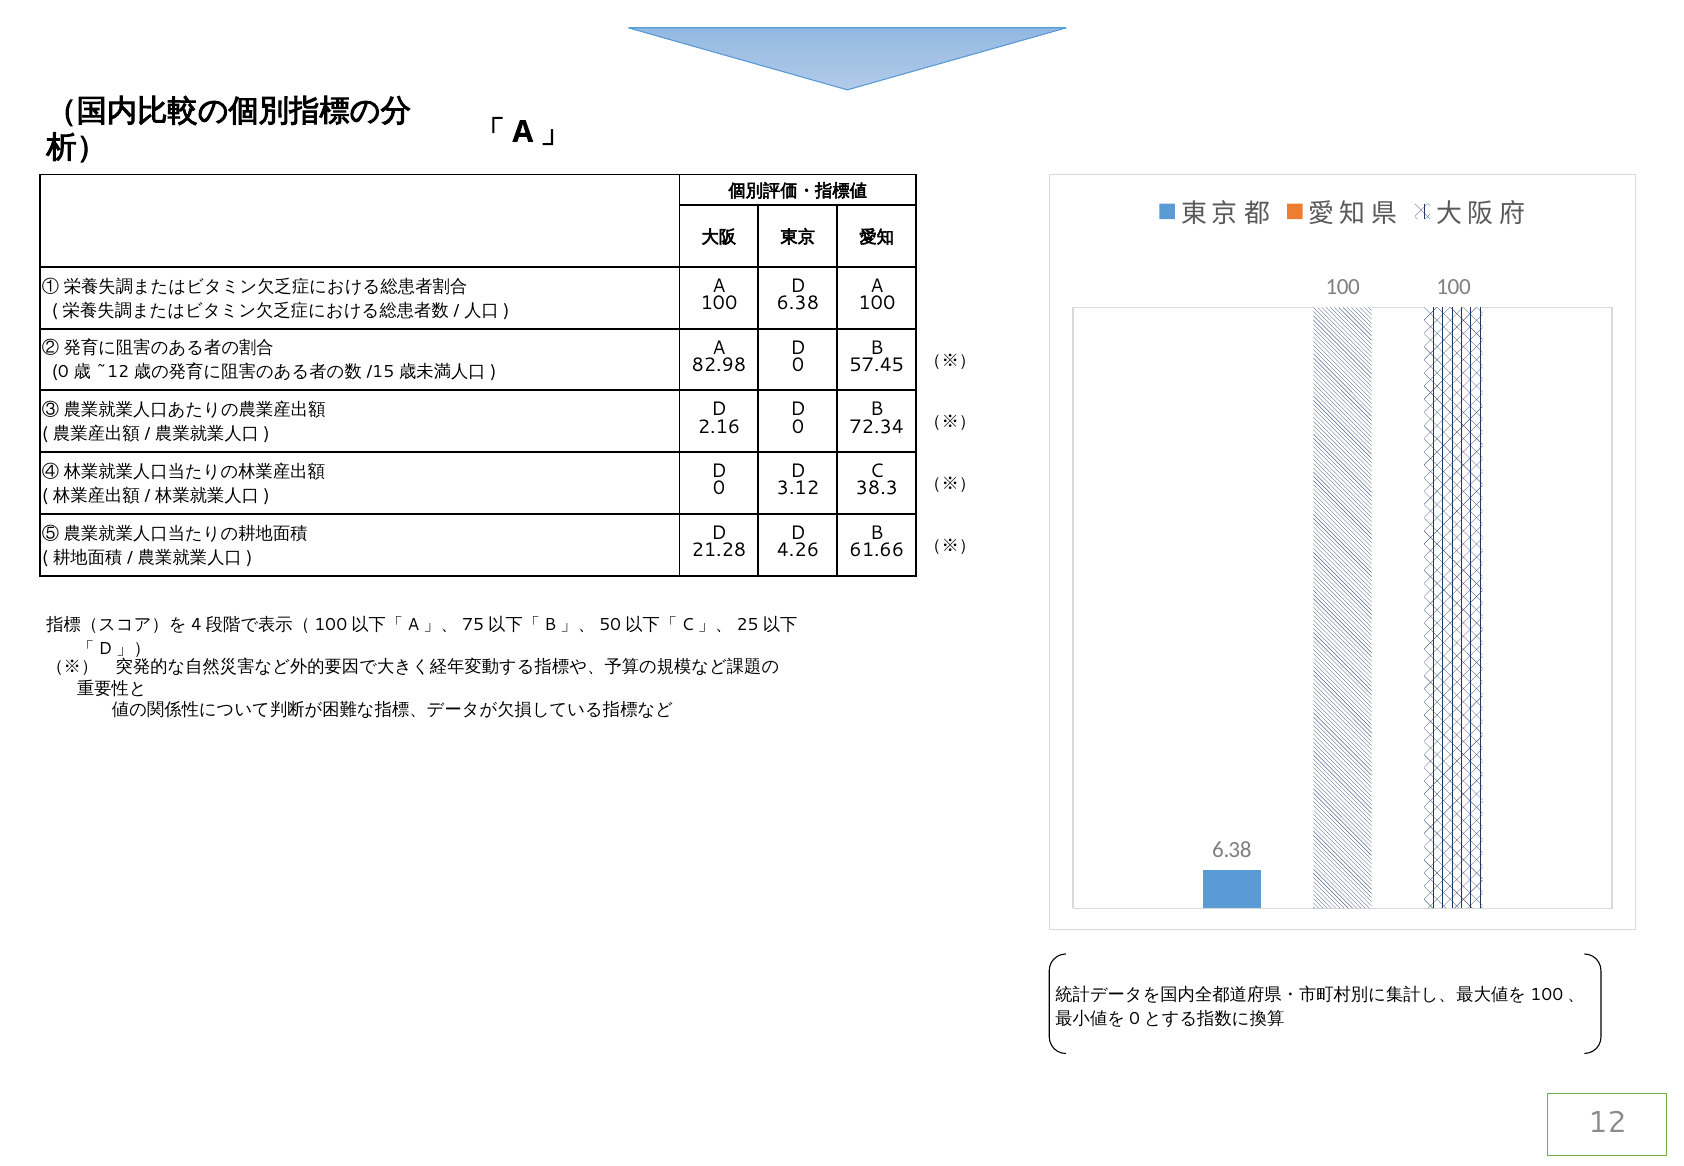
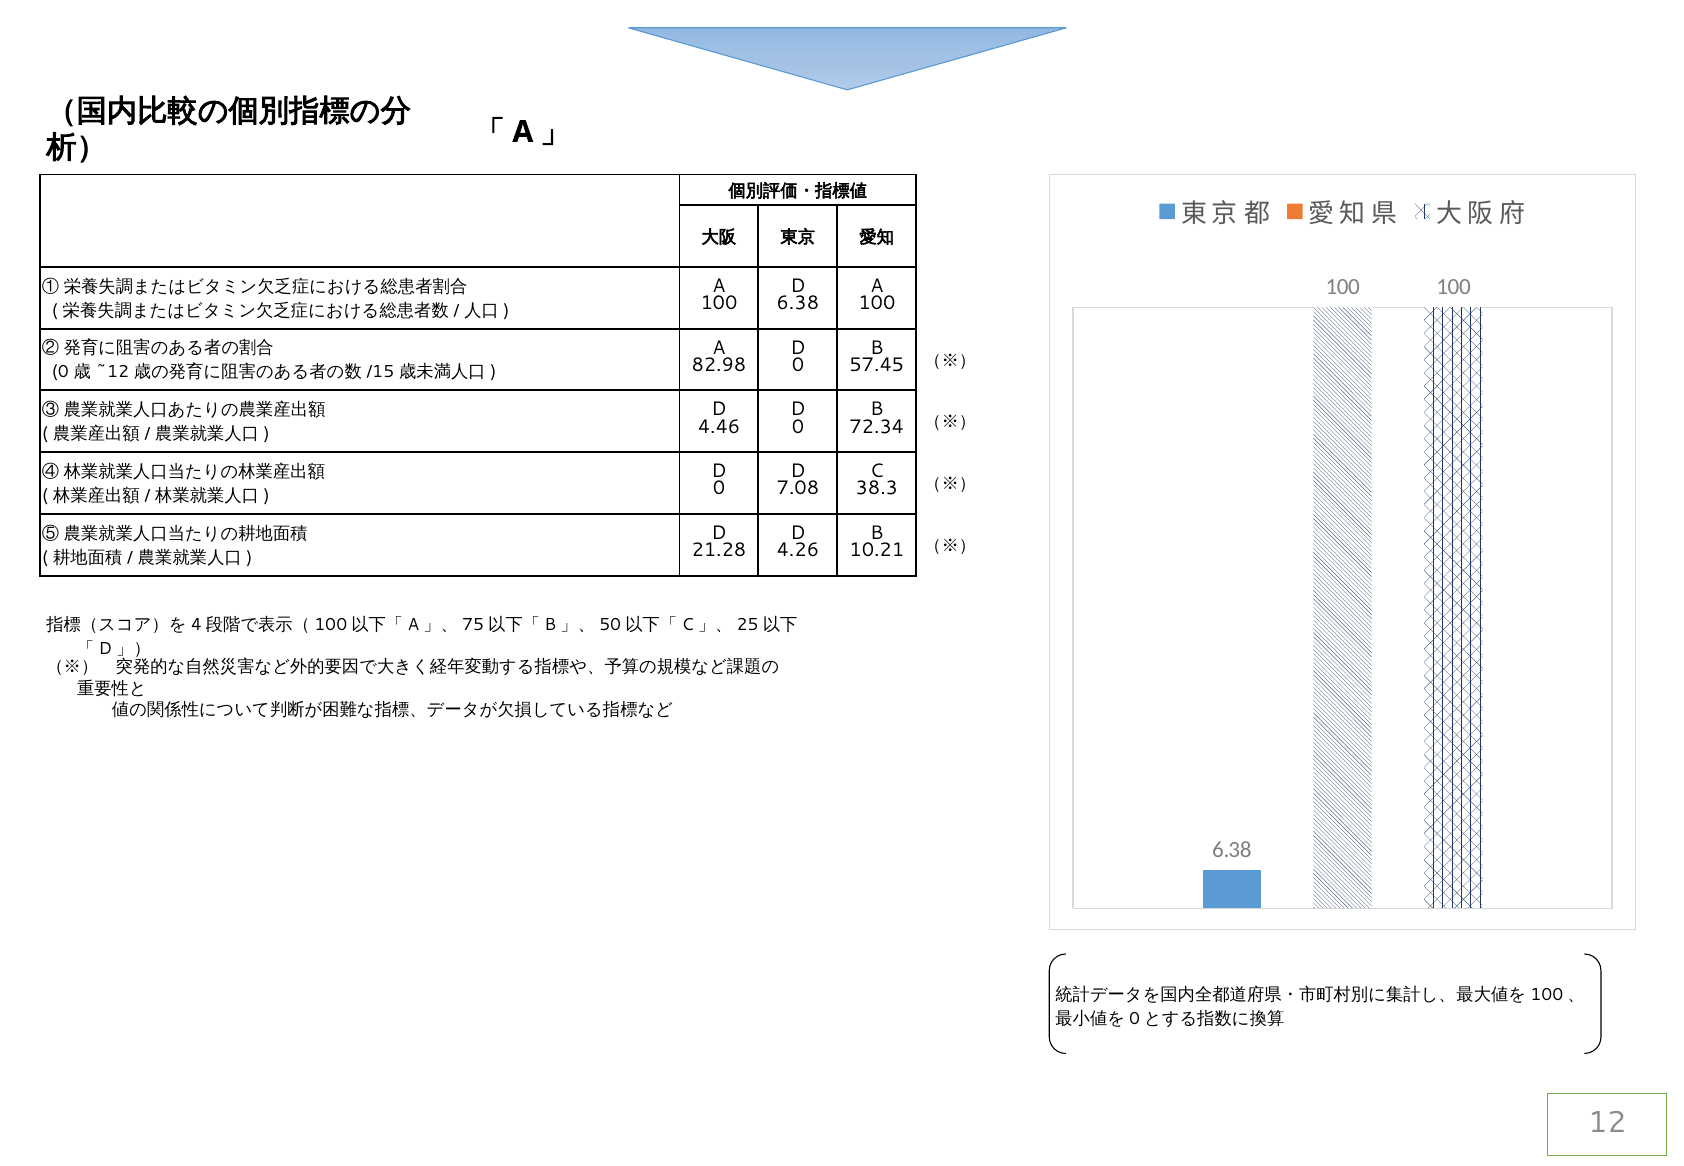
2.16: 2.16 -> 4.46
3.12: 3.12 -> 7.08
61.66: 61.66 -> 10.21
